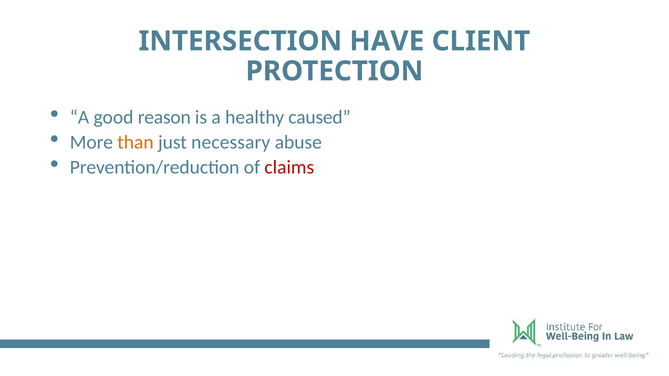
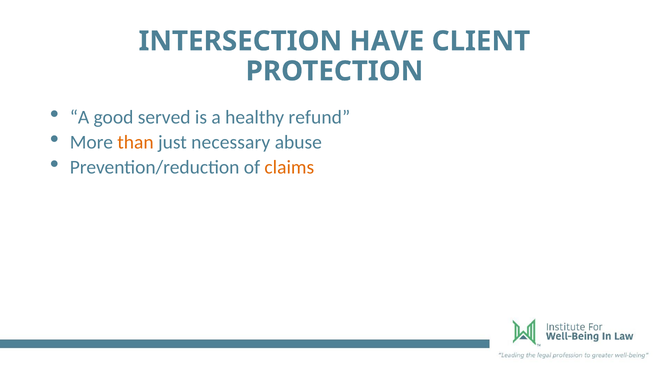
reason: reason -> served
caused: caused -> refund
claims colour: red -> orange
